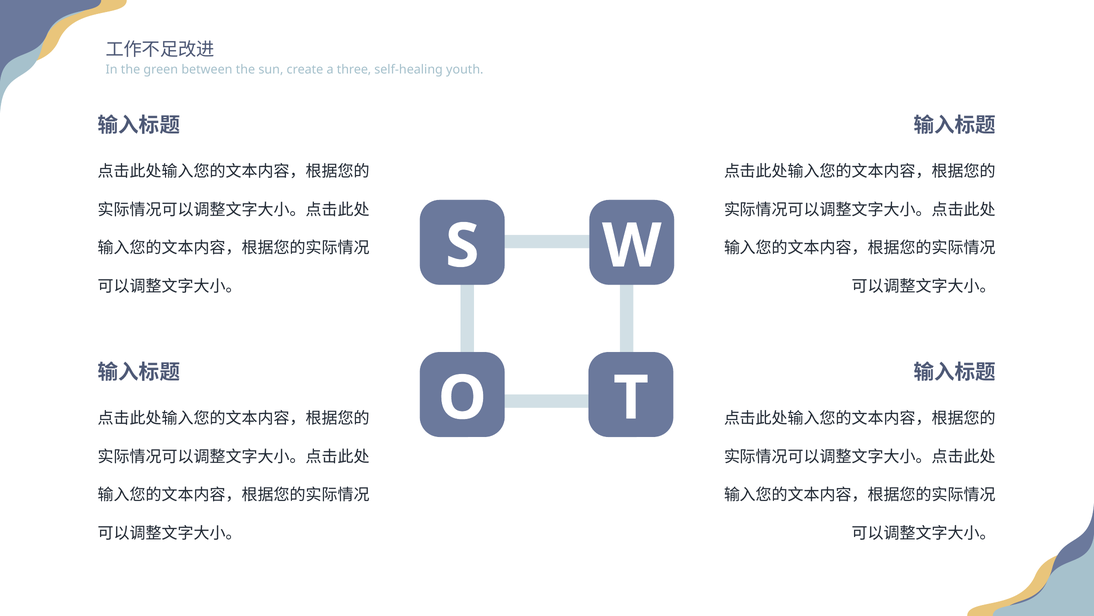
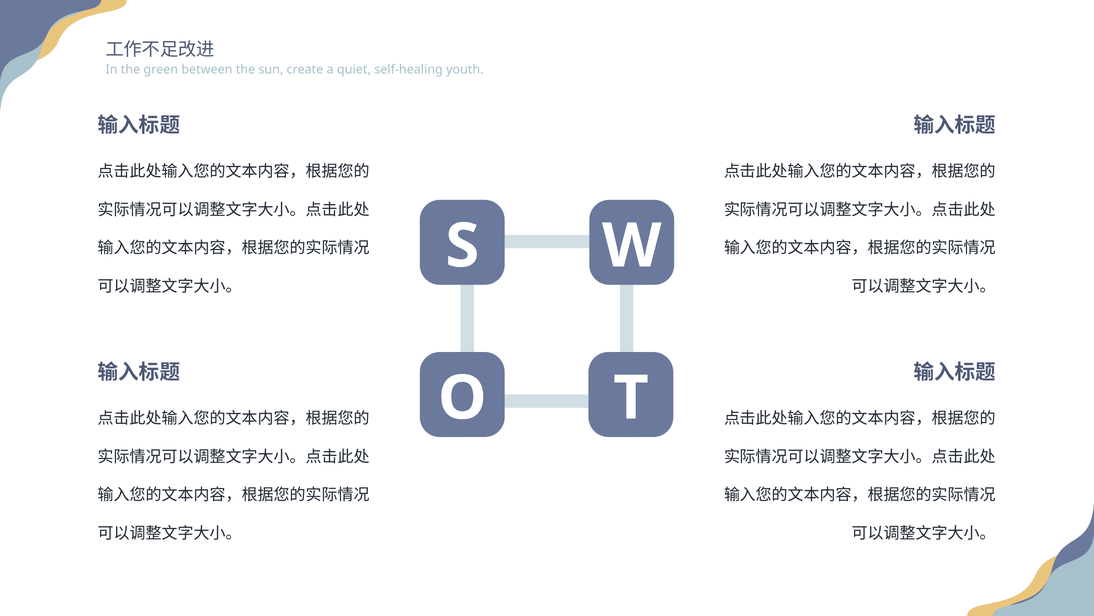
three: three -> quiet
